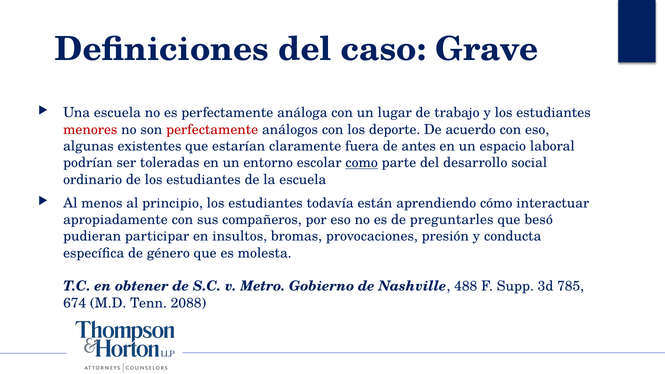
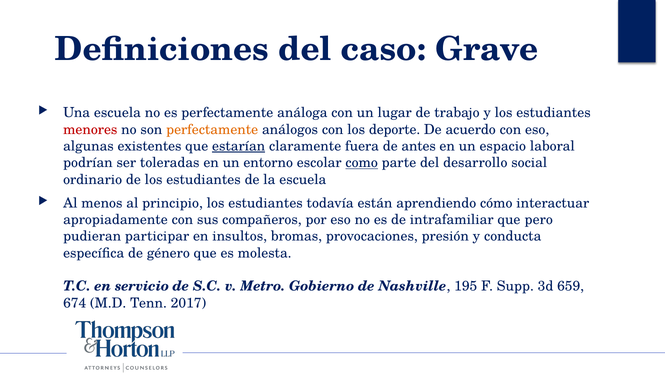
perfectamente at (212, 130) colour: red -> orange
estarían underline: none -> present
preguntarles: preguntarles -> intrafamiliar
besó: besó -> pero
obtener: obtener -> servicio
488: 488 -> 195
785: 785 -> 659
2088: 2088 -> 2017
